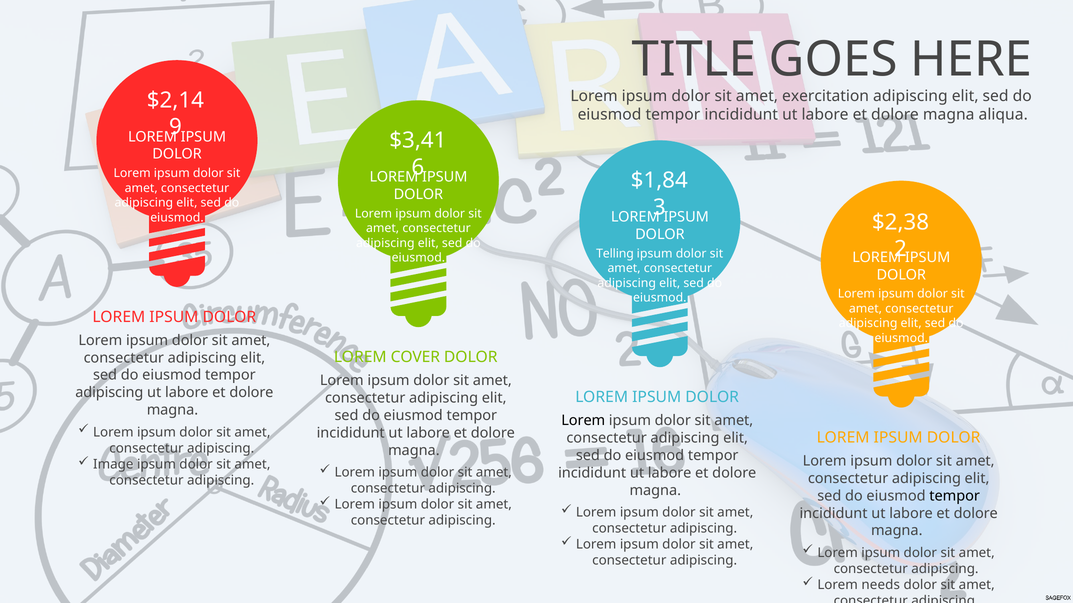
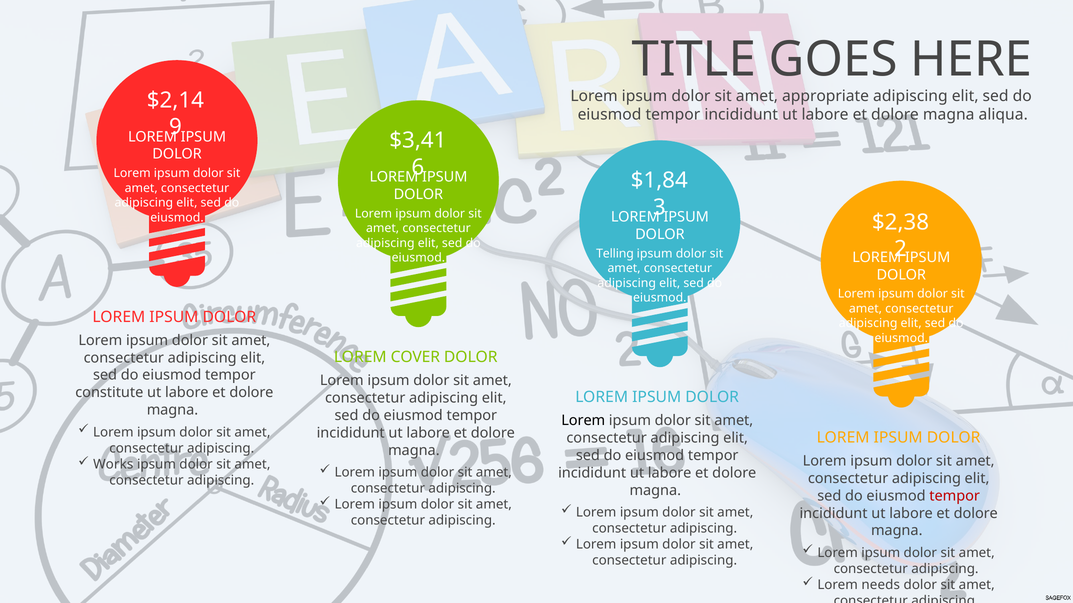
exercitation: exercitation -> appropriate
adipiscing at (109, 393): adipiscing -> constitute
Image: Image -> Works
tempor at (955, 496) colour: black -> red
